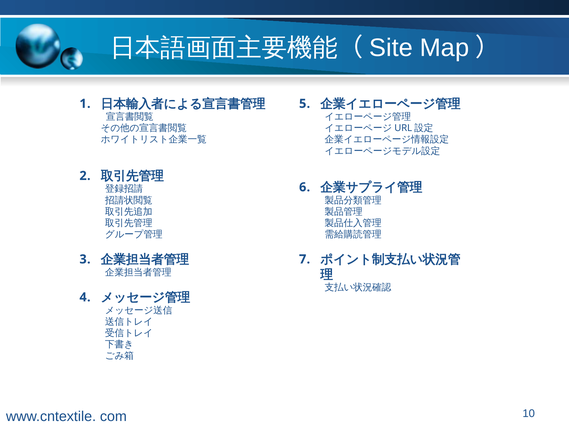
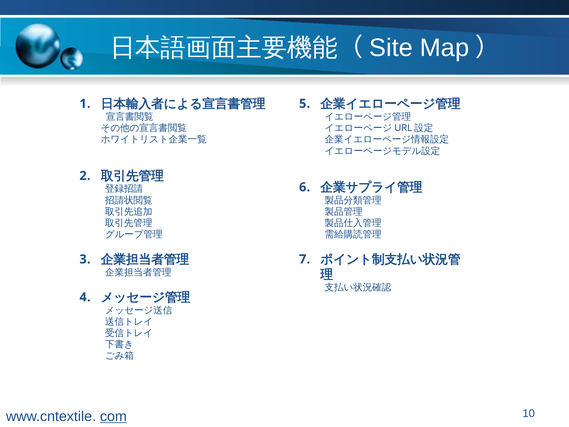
com underline: none -> present
